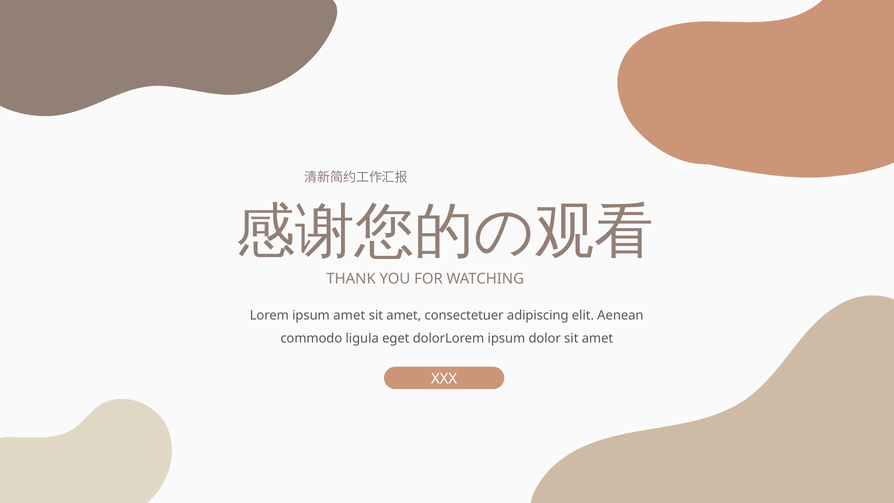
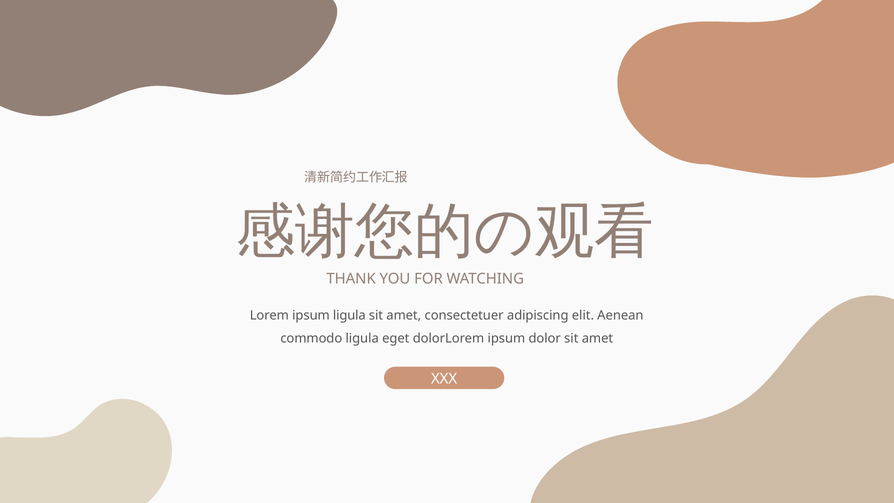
ipsum amet: amet -> ligula
